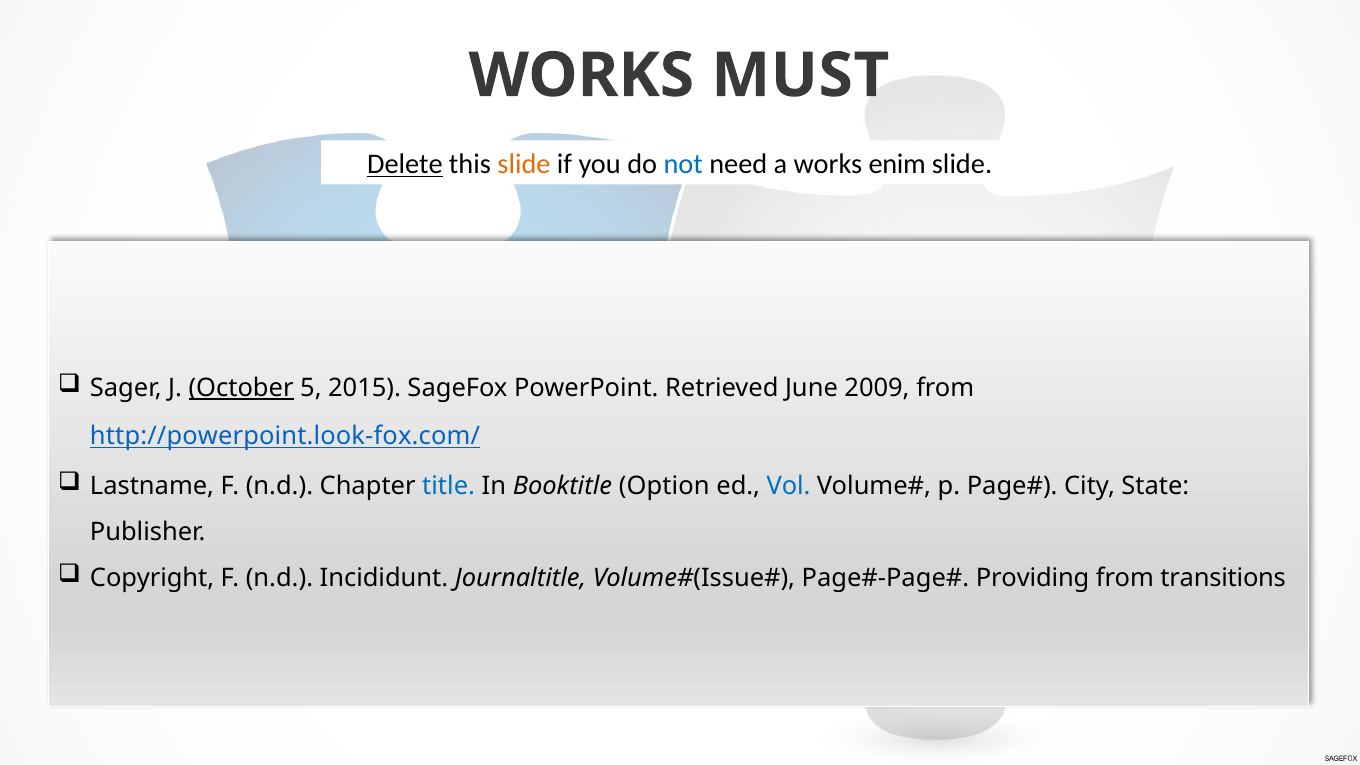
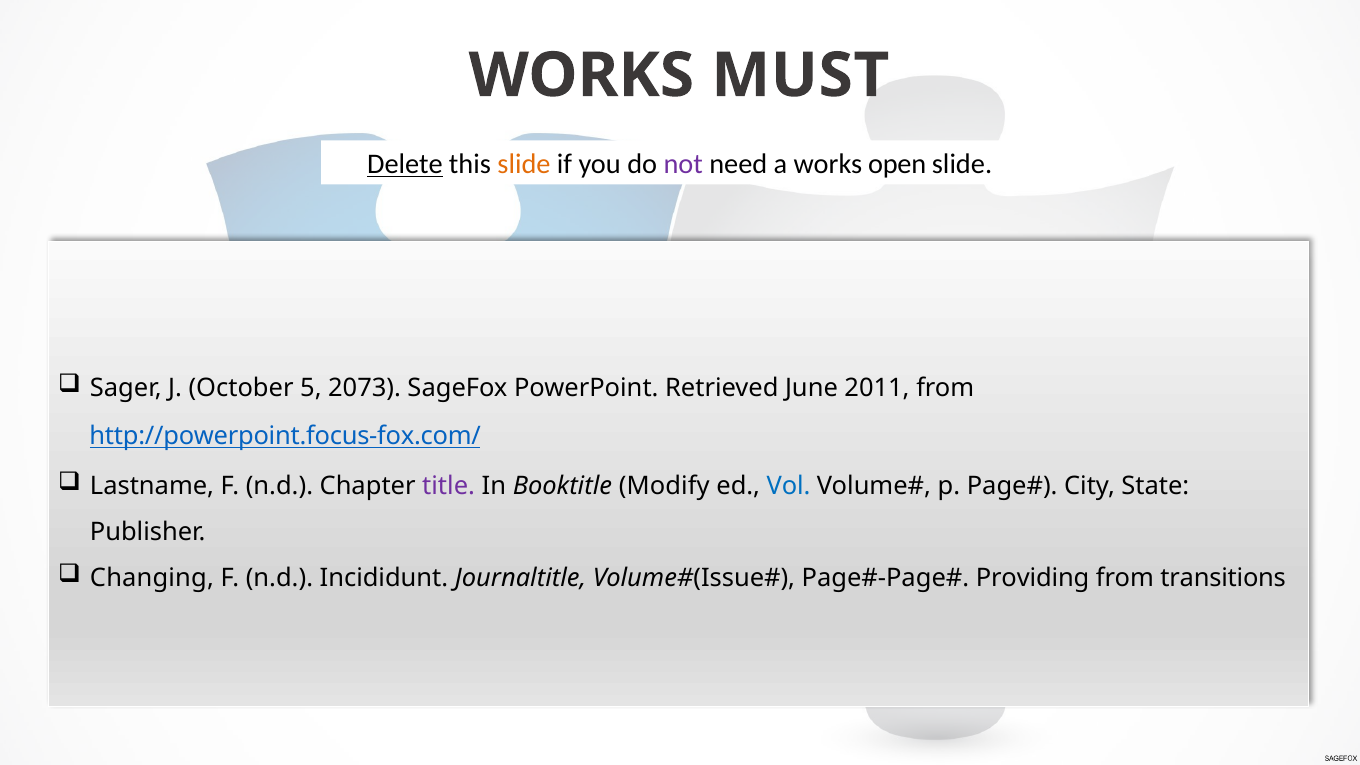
not colour: blue -> purple
enim: enim -> open
October underline: present -> none
2015: 2015 -> 2073
2009: 2009 -> 2011
http://powerpoint.look-fox.com/: http://powerpoint.look-fox.com/ -> http://powerpoint.focus-fox.com/
title colour: blue -> purple
Option: Option -> Modify
Copyright: Copyright -> Changing
